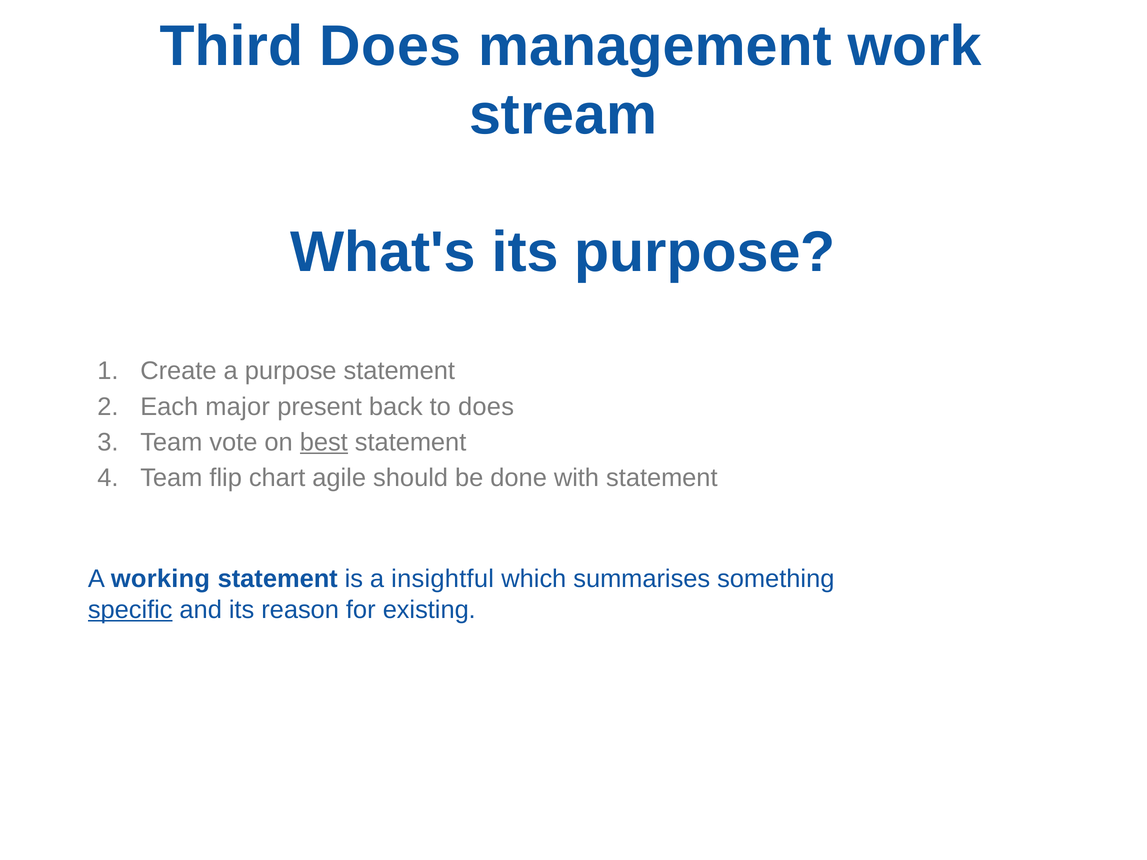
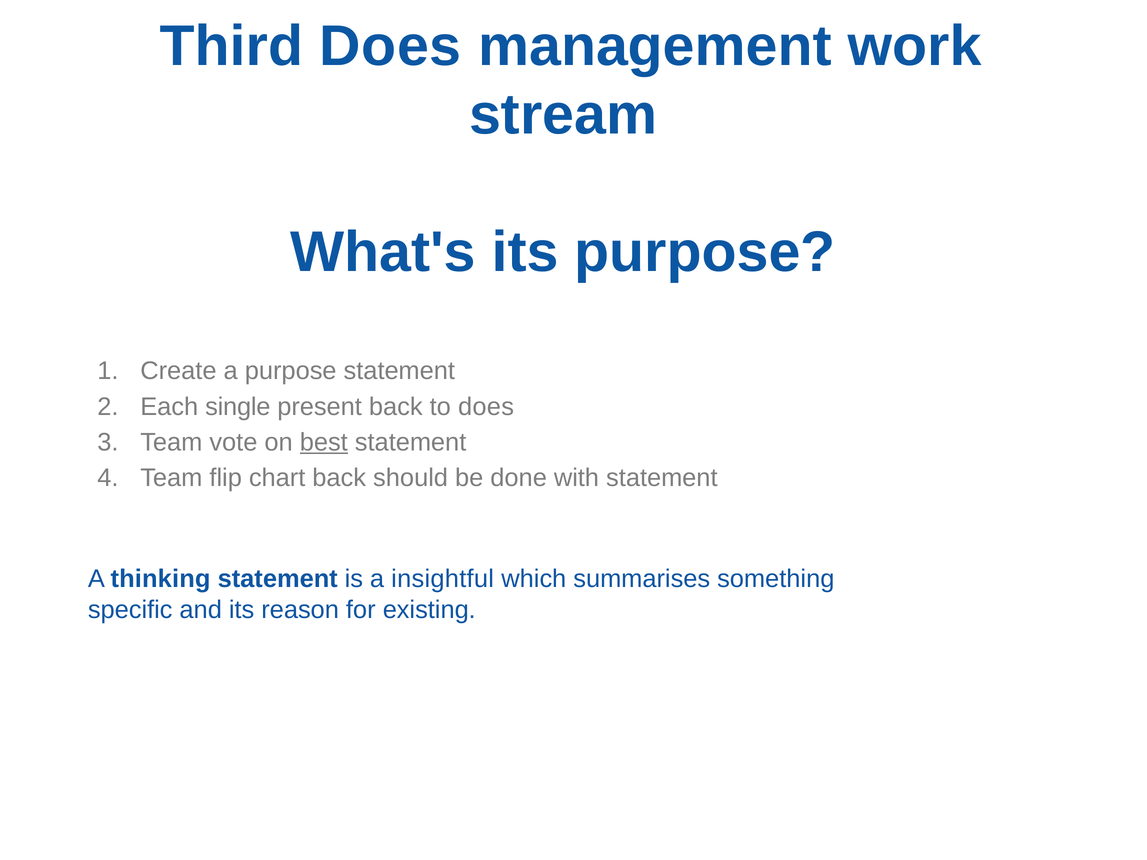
major: major -> single
chart agile: agile -> back
working: working -> thinking
specific underline: present -> none
